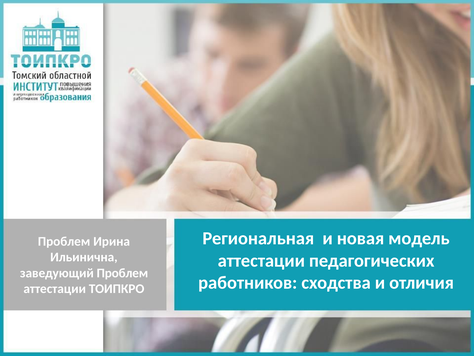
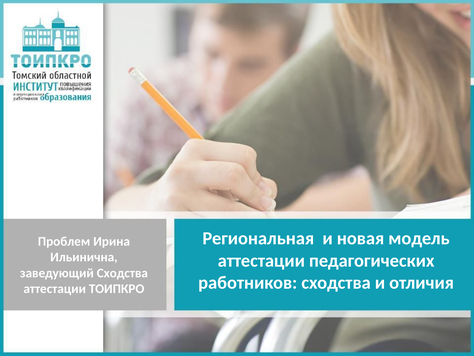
заведующий Проблем: Проблем -> Сходства
